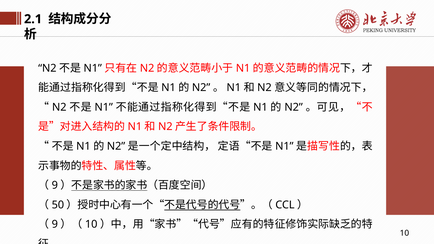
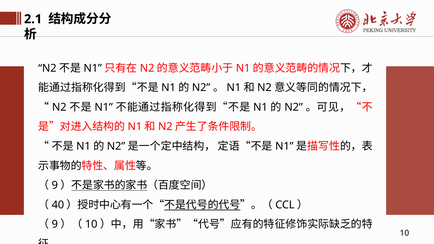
50: 50 -> 40
